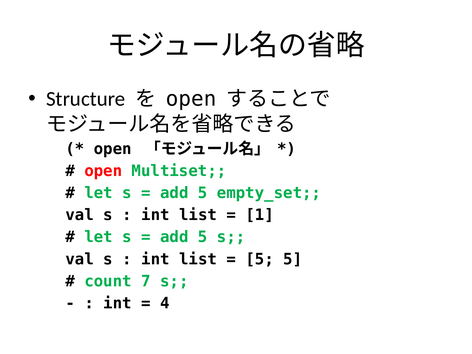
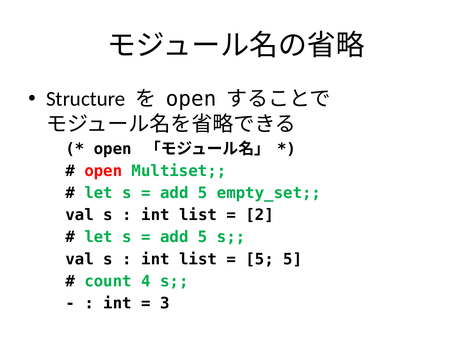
1: 1 -> 2
7: 7 -> 4
4: 4 -> 3
